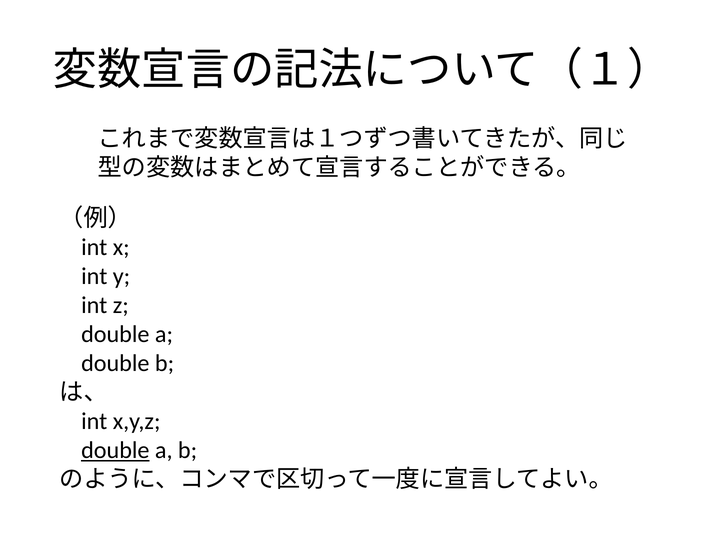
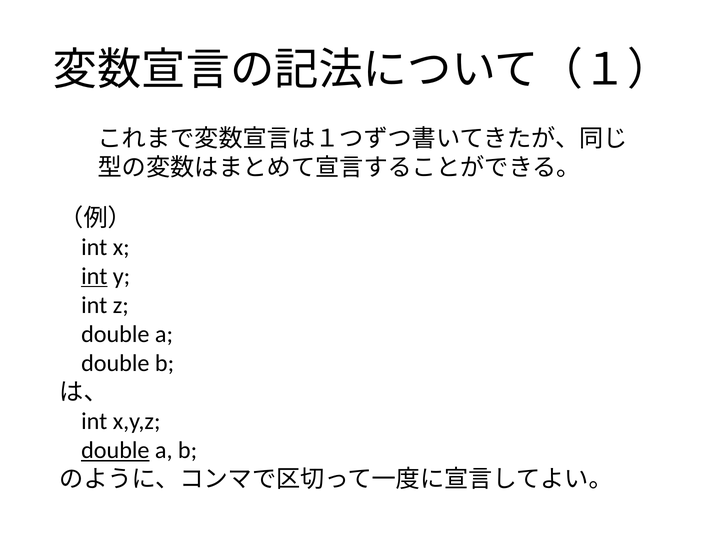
int at (94, 276) underline: none -> present
